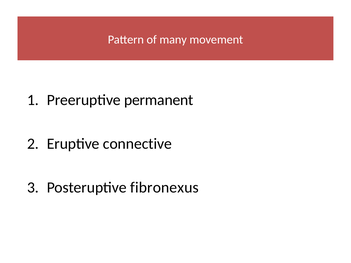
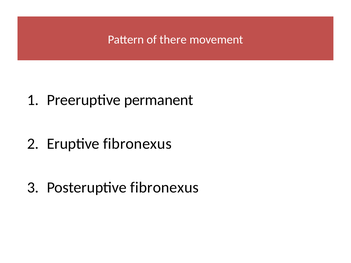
many: many -> there
Eruptive connective: connective -> fibronexus
